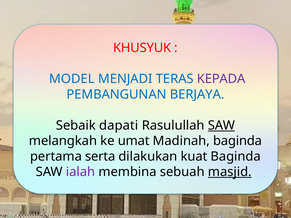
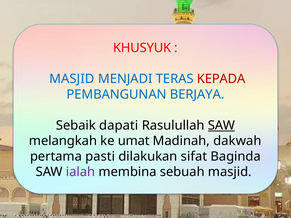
MODEL at (72, 79): MODEL -> MASJID
KEPADA colour: purple -> red
Madinah baginda: baginda -> dakwah
serta: serta -> pasti
kuat: kuat -> sifat
masjid at (230, 172) underline: present -> none
